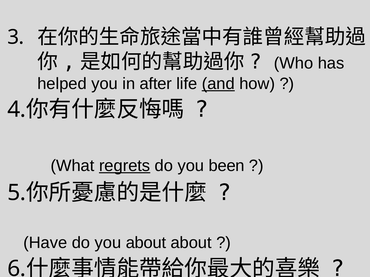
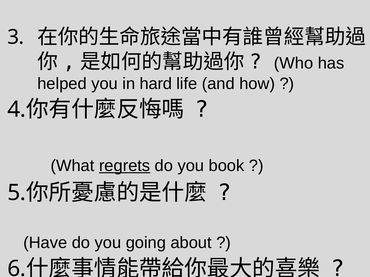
after: after -> hard
and underline: present -> none
been: been -> book
you about: about -> going
